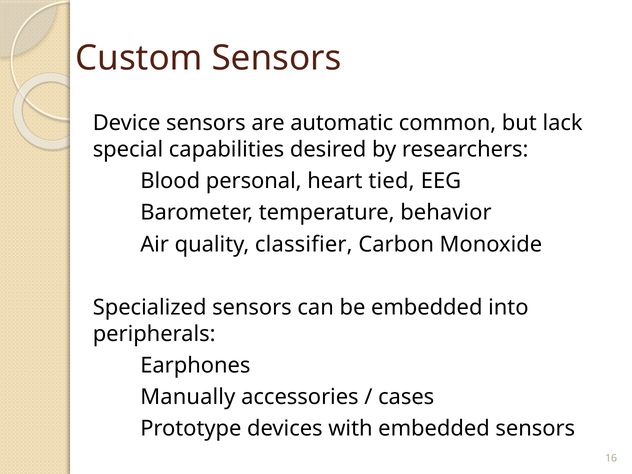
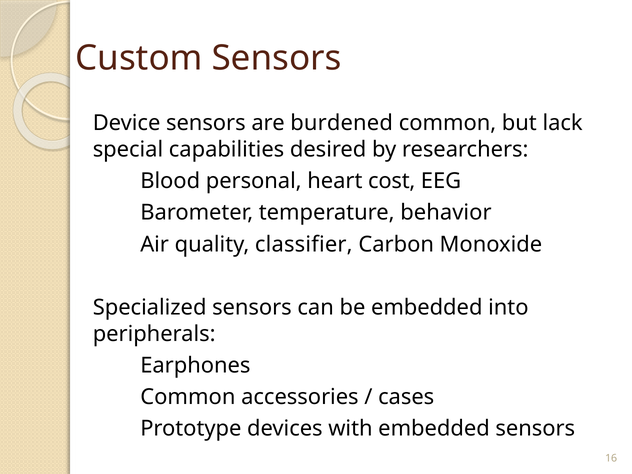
automatic: automatic -> burdened
tied: tied -> cost
Manually at (188, 397): Manually -> Common
